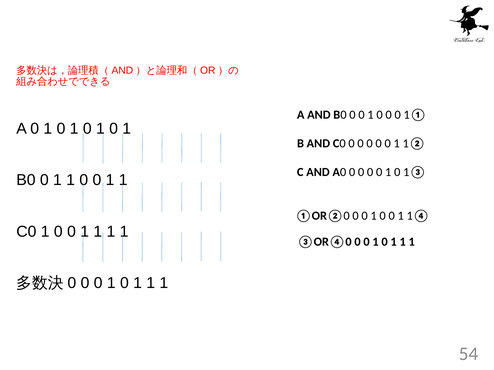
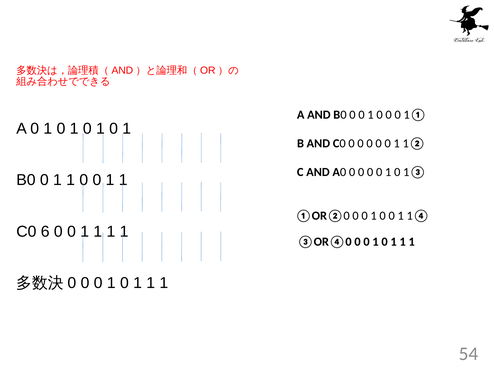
C0 1: 1 -> 6
